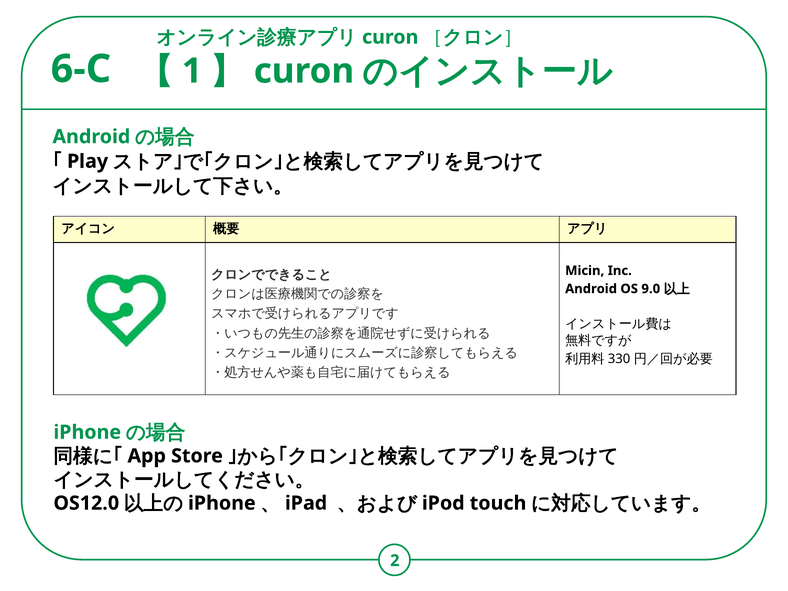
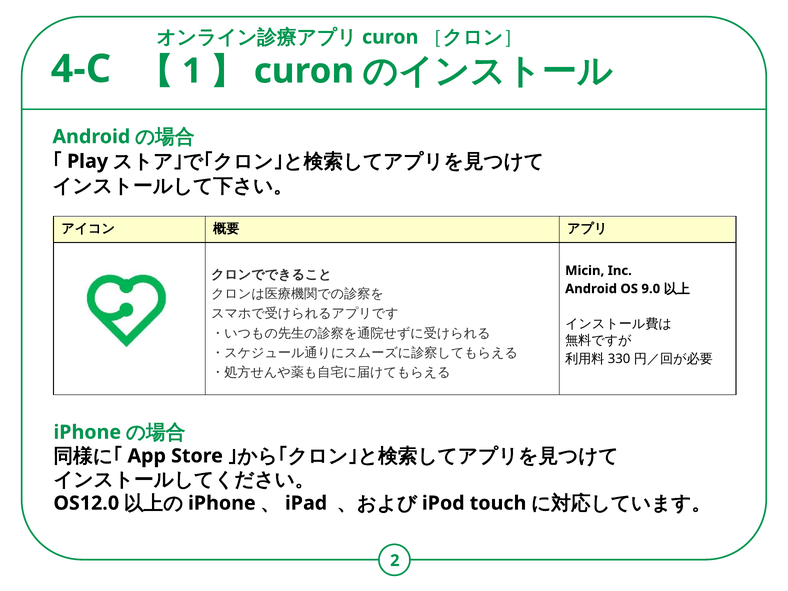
6-C: 6-C -> 4-C
